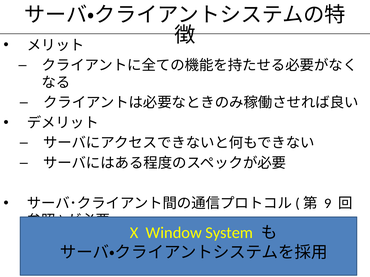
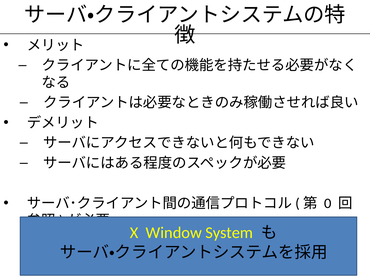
9: 9 -> 0
